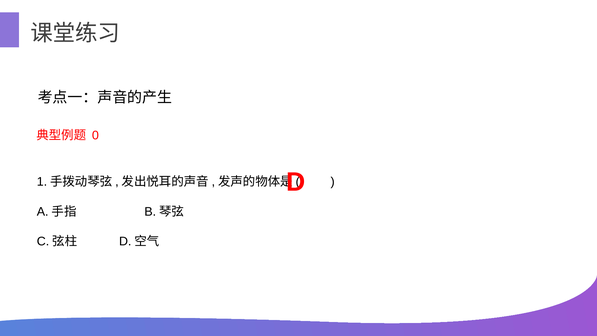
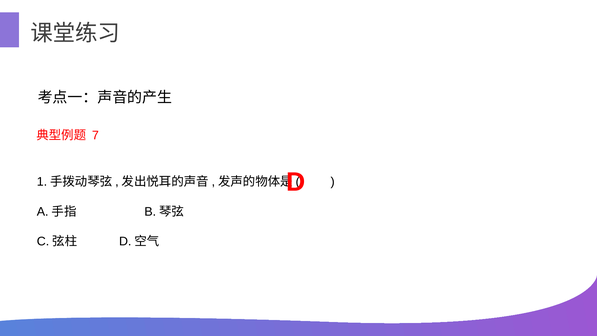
0: 0 -> 7
